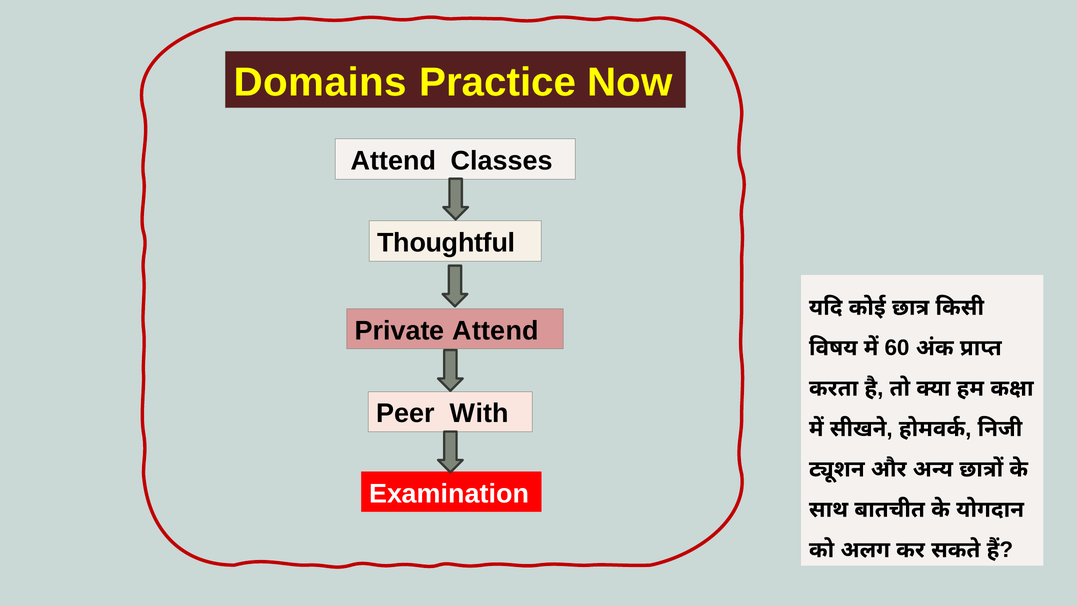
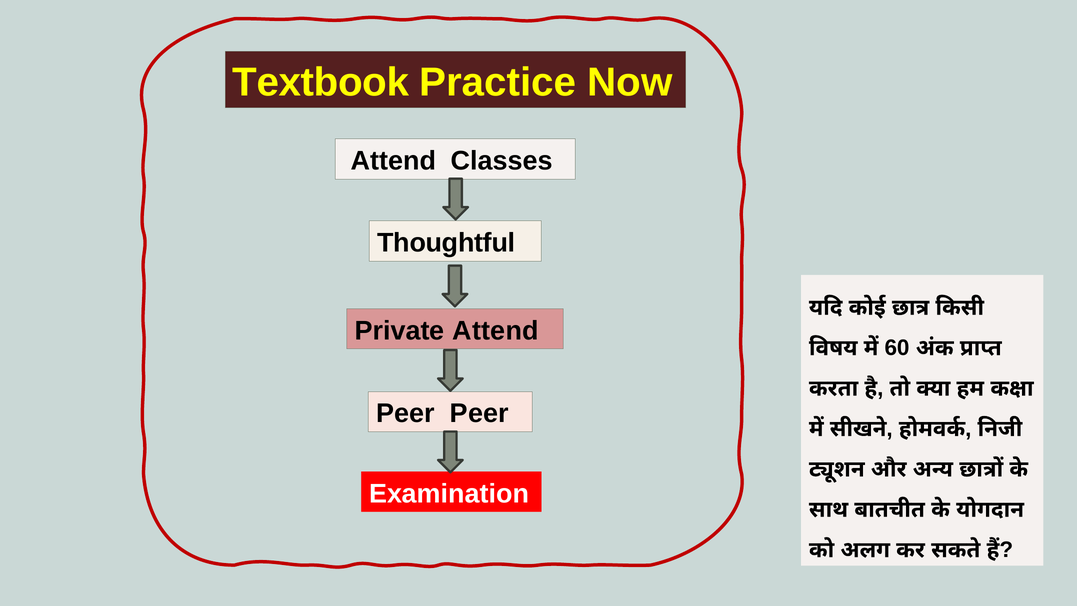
Domains: Domains -> Textbook
Peer With: With -> Peer
